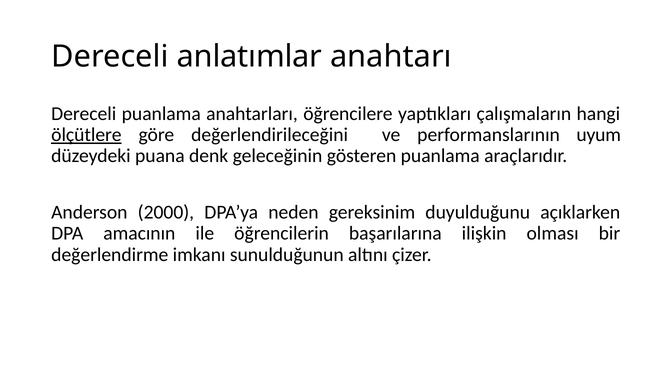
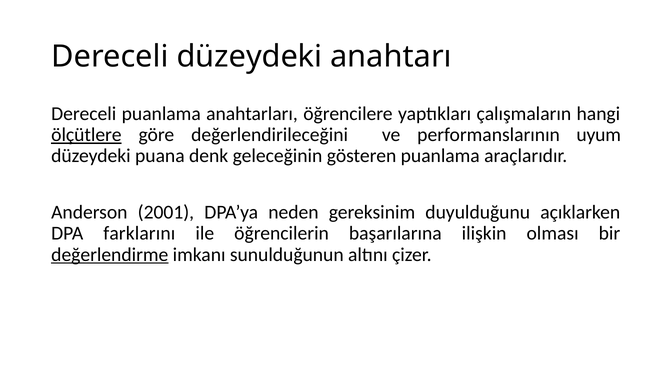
Dereceli anlatımlar: anlatımlar -> düzeydeki
2000: 2000 -> 2001
amacının: amacının -> farklarını
değerlendirme underline: none -> present
